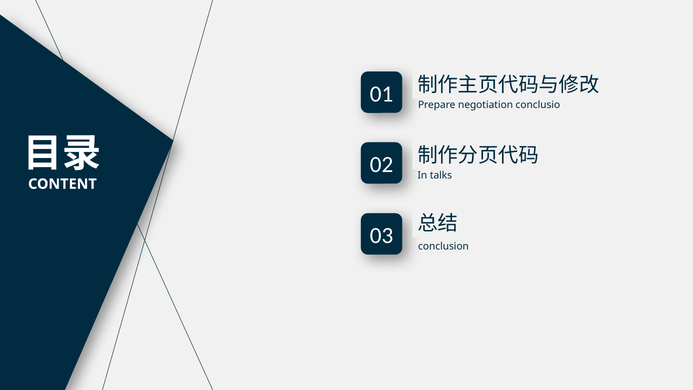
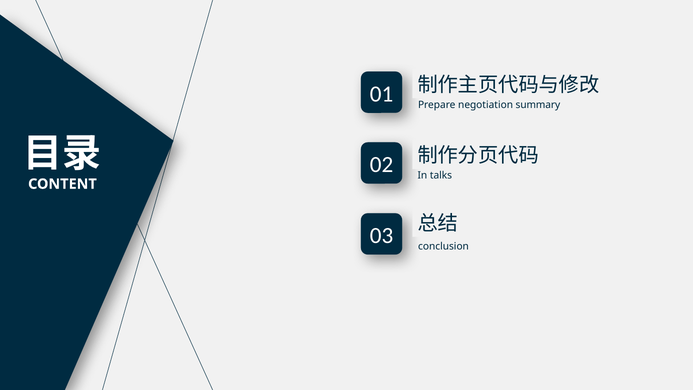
conclusio: conclusio -> summary
